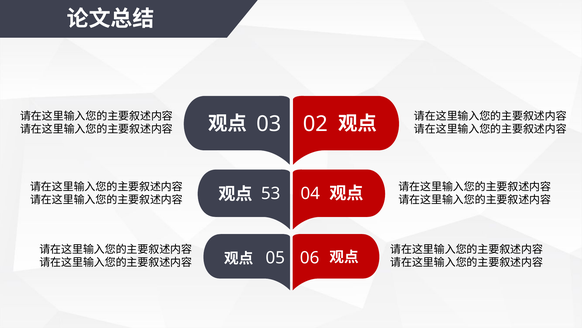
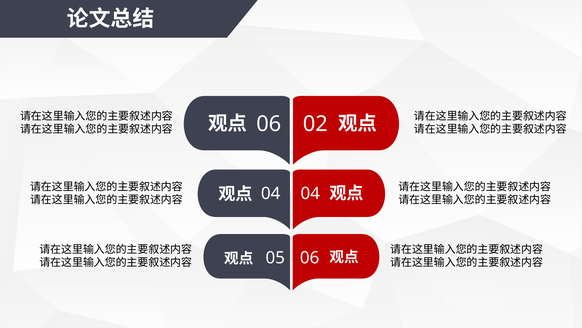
03 at (269, 124): 03 -> 06
53 at (271, 193): 53 -> 04
